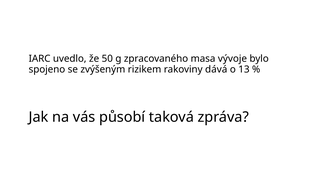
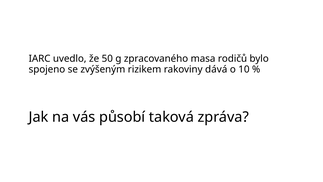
vývoje: vývoje -> rodičů
13: 13 -> 10
